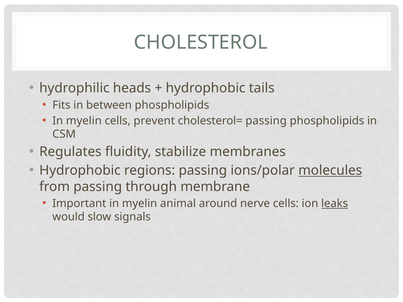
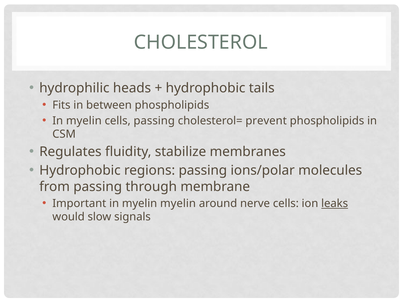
cells prevent: prevent -> passing
cholesterol= passing: passing -> prevent
molecules underline: present -> none
myelin animal: animal -> myelin
